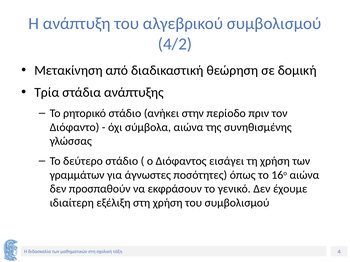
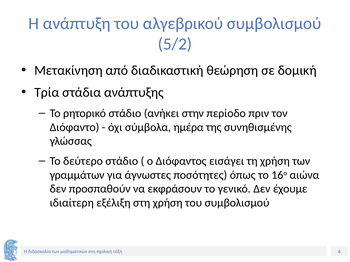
4/2: 4/2 -> 5/2
σύμβολα αιώνα: αιώνα -> ημέρα
